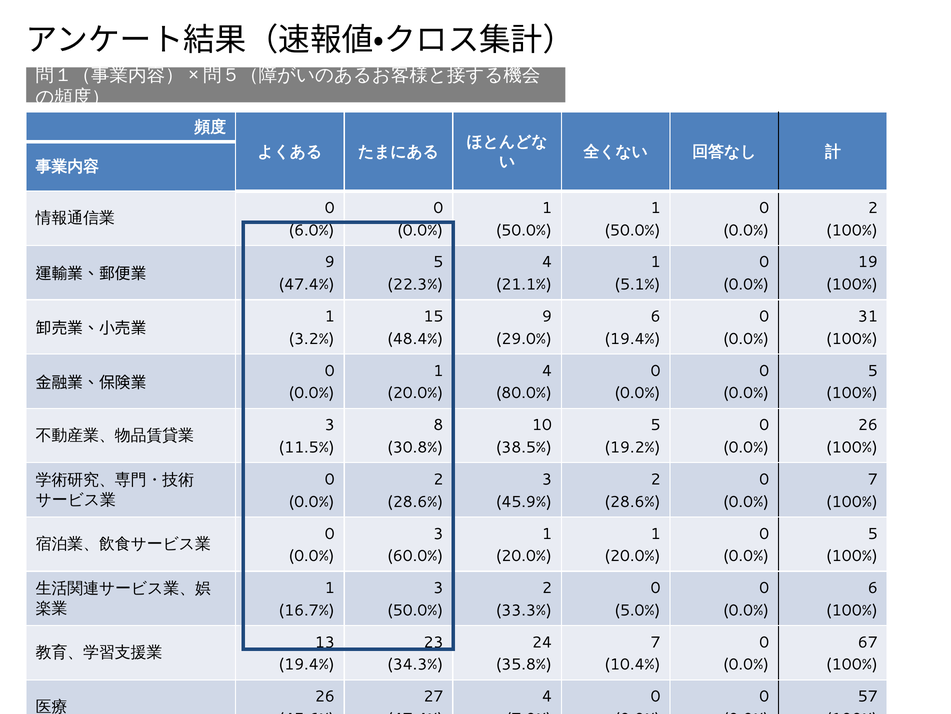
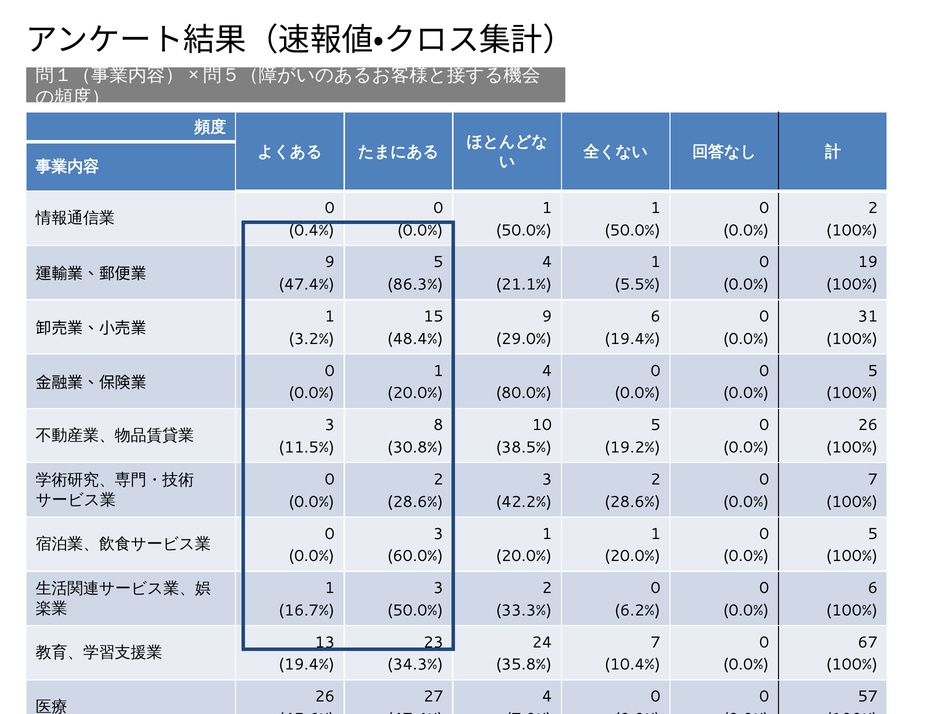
6.0%: 6.0% -> 0.4%
22.3%: 22.3% -> 86.3%
5.1%: 5.1% -> 5.5%
45.9%: 45.9% -> 42.2%
5.0%: 5.0% -> 6.2%
